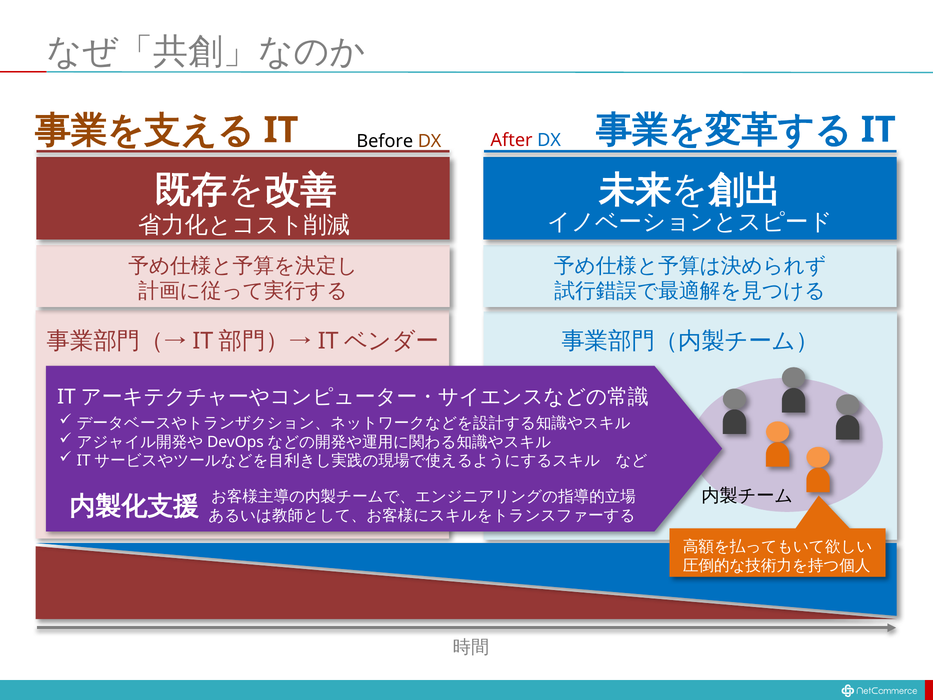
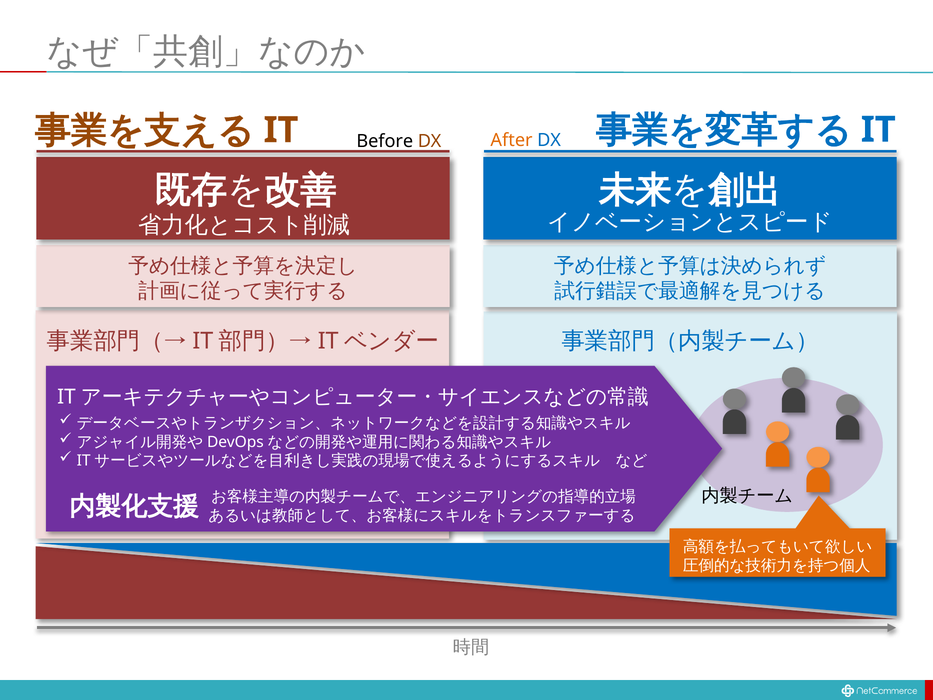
After colour: red -> orange
